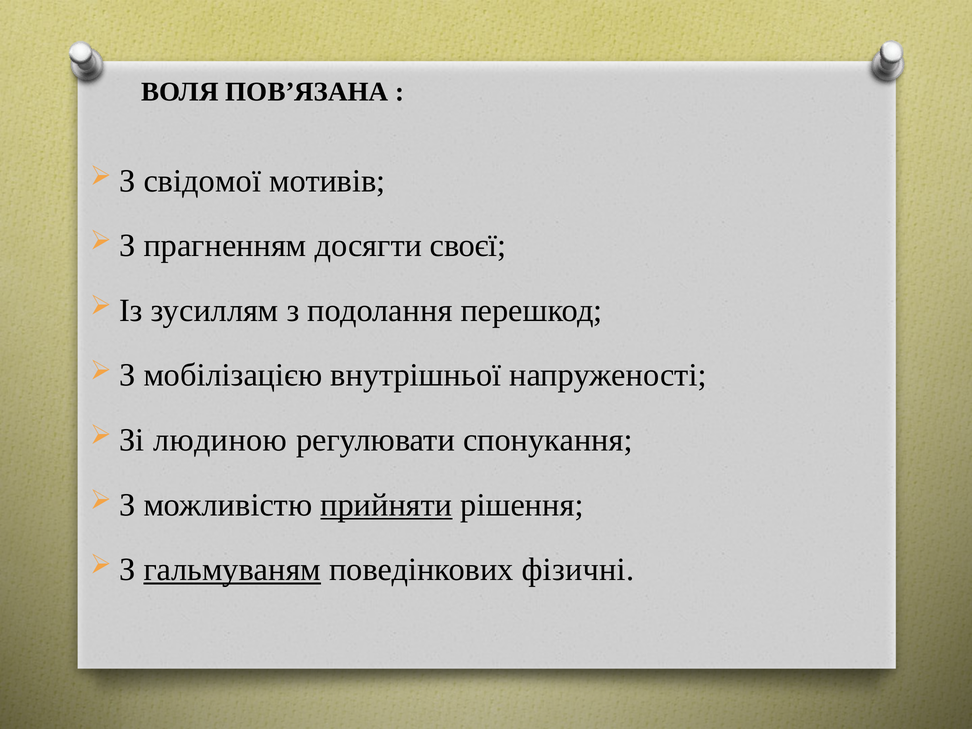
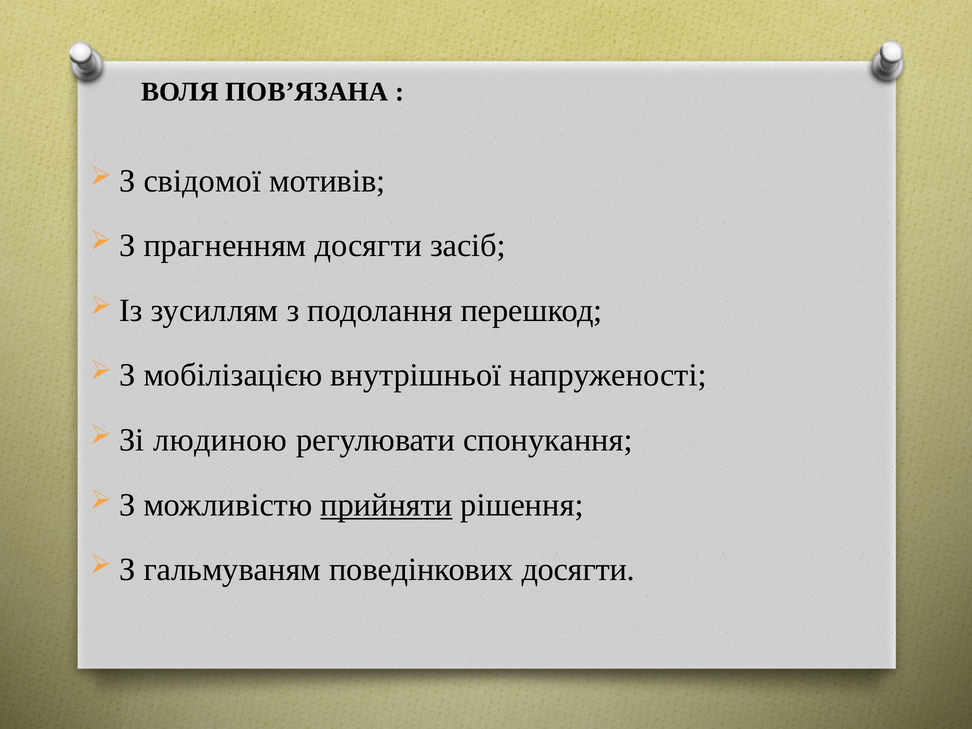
своєї: своєї -> засіб
гальмуваням underline: present -> none
поведінкових фізичні: фізичні -> досягти
